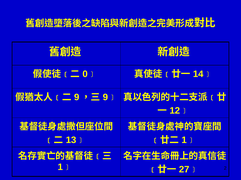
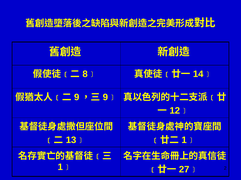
0: 0 -> 8
